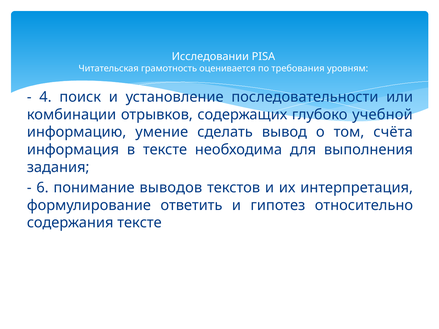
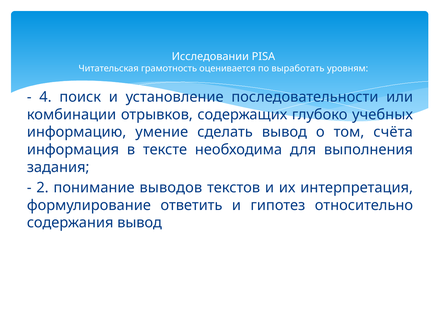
требования: требования -> выработать
учебной: учебной -> учебных
6: 6 -> 2
содержания тексте: тексте -> вывод
